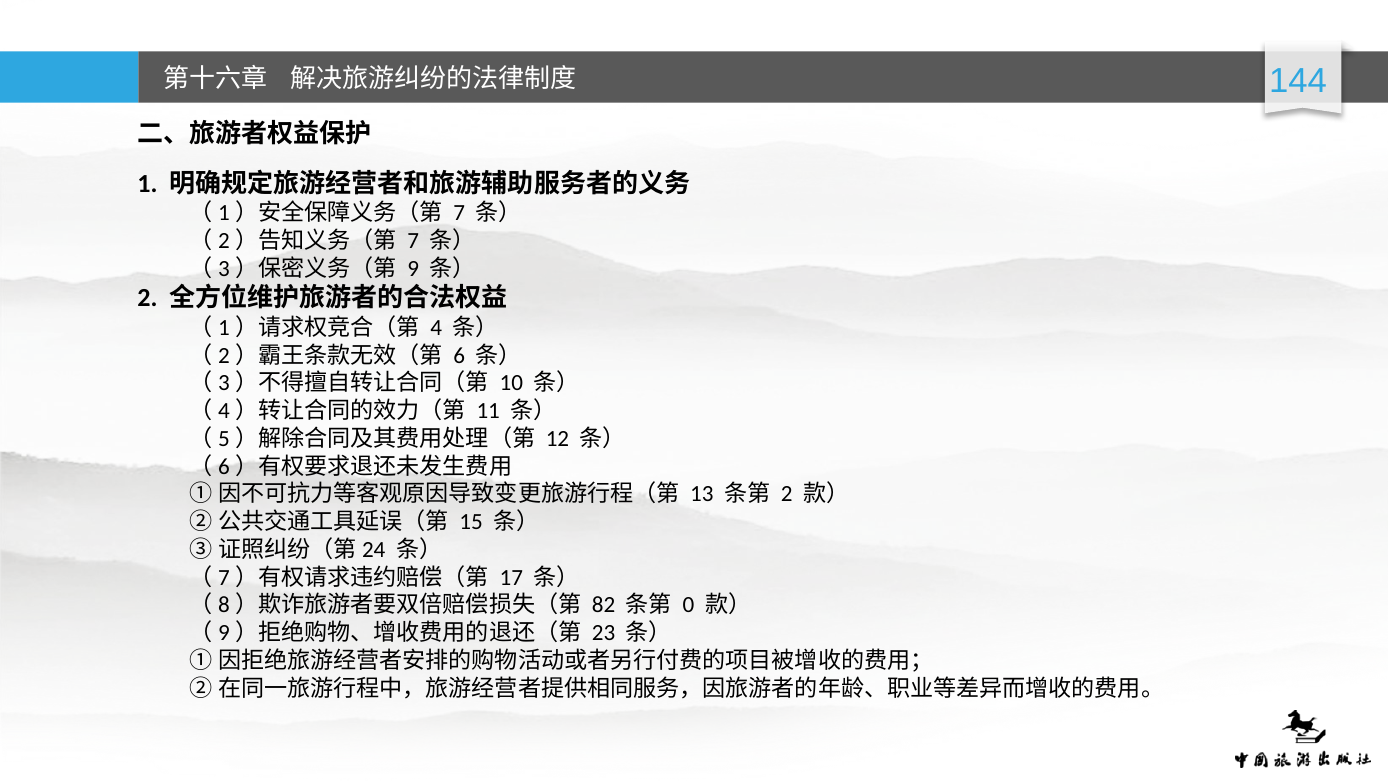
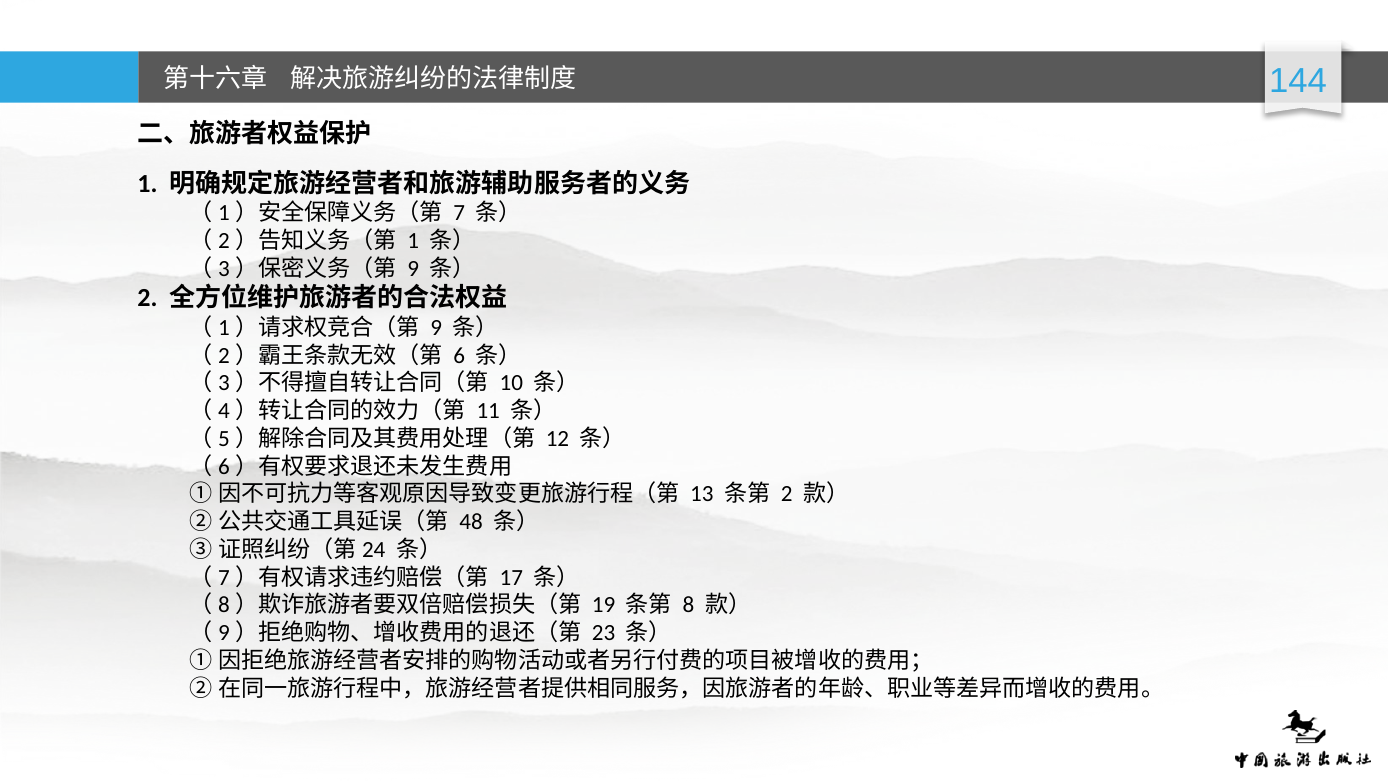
7 at (413, 241): 7 -> 1
4 at (436, 328): 4 -> 9
15: 15 -> 48
82: 82 -> 19
0: 0 -> 8
